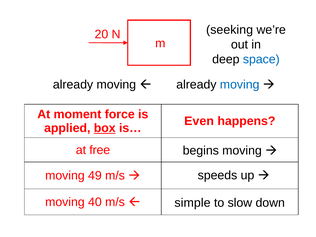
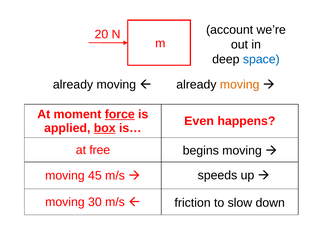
seeking: seeking -> account
moving at (240, 85) colour: blue -> orange
force underline: none -> present
49: 49 -> 45
40: 40 -> 30
simple: simple -> friction
